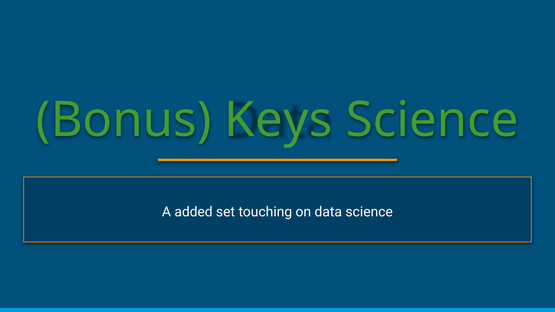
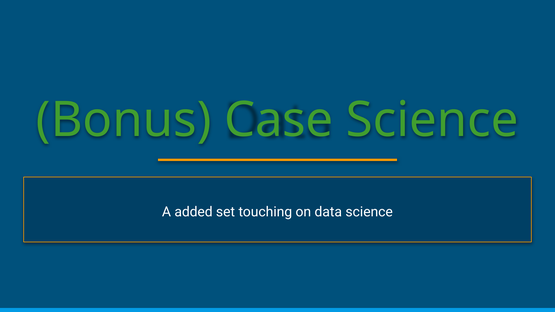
Keys: Keys -> Case
